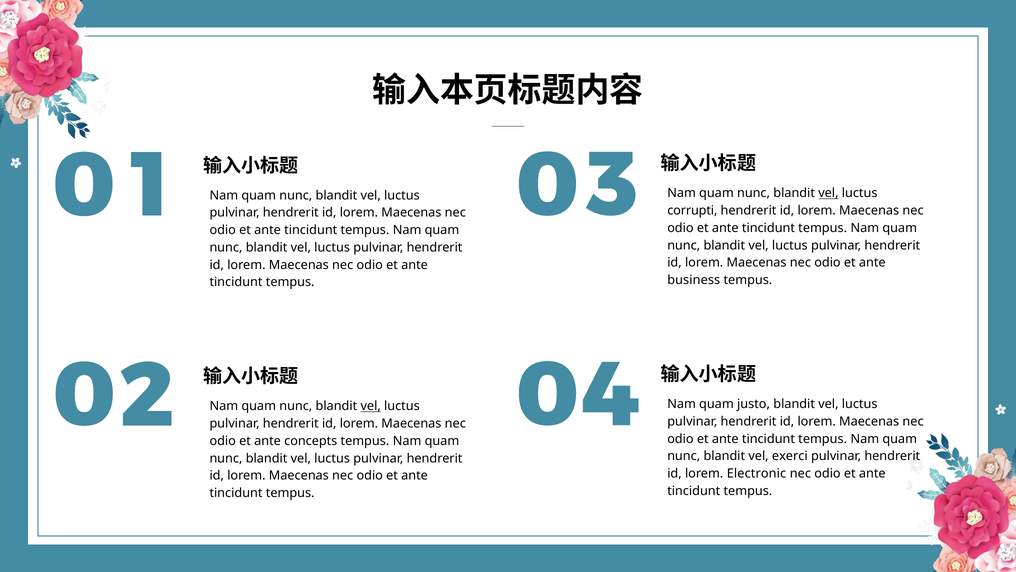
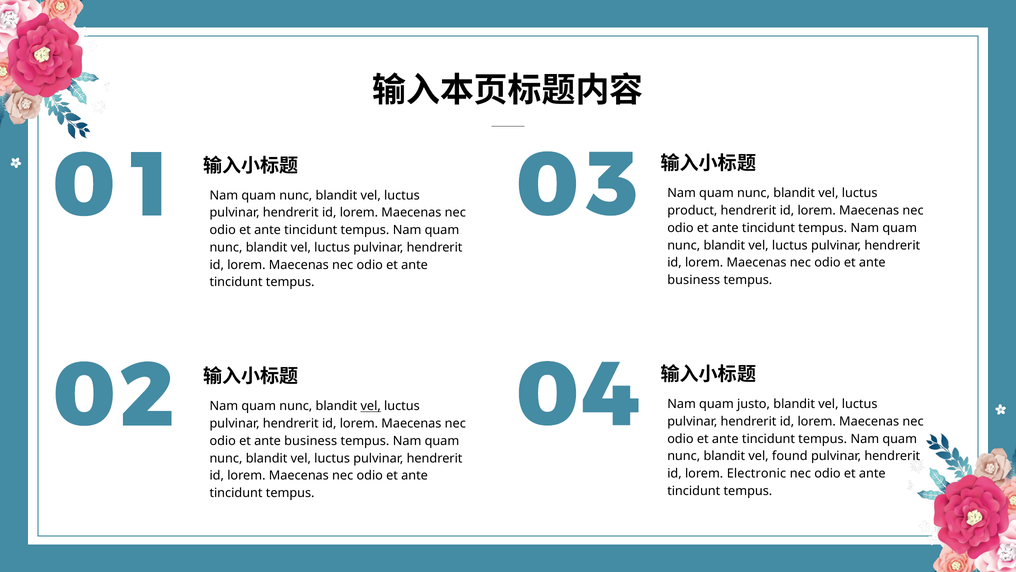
vel at (828, 193) underline: present -> none
corrupti: corrupti -> product
concepts at (311, 441): concepts -> business
exerci: exerci -> found
